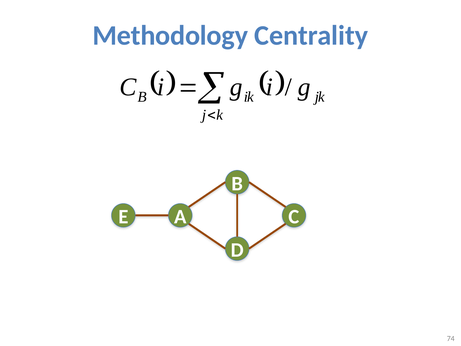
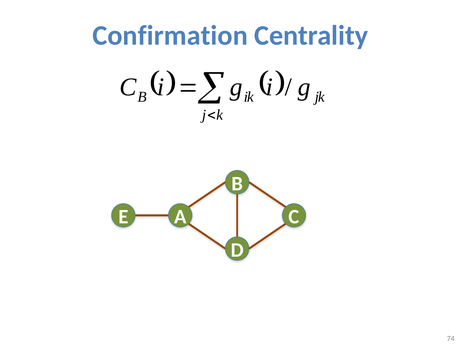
Methodology: Methodology -> Confirmation
